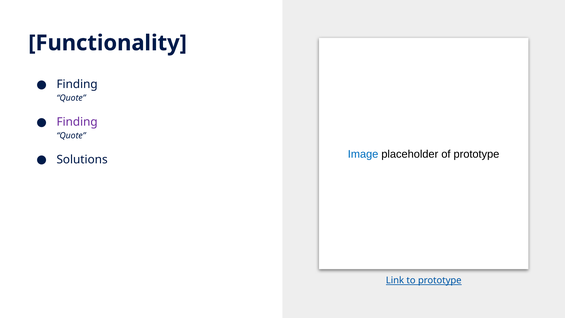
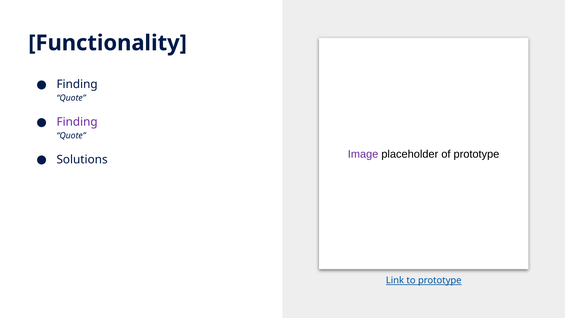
Image colour: blue -> purple
